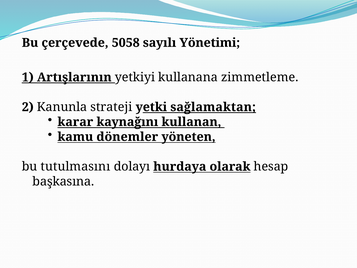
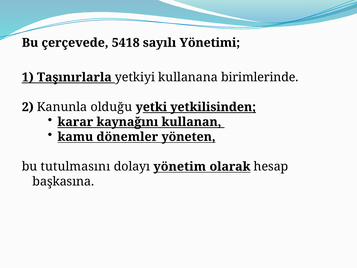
5058: 5058 -> 5418
Artışlarının: Artışlarının -> Taşınırlarla
zimmetleme: zimmetleme -> birimlerinde
strateji: strateji -> olduğu
sağlamaktan: sağlamaktan -> yetkilisinden
hurdaya: hurdaya -> yönetim
